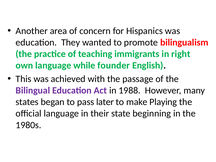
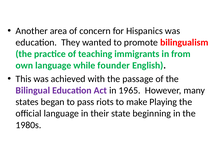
right: right -> from
1988: 1988 -> 1965
later: later -> riots
